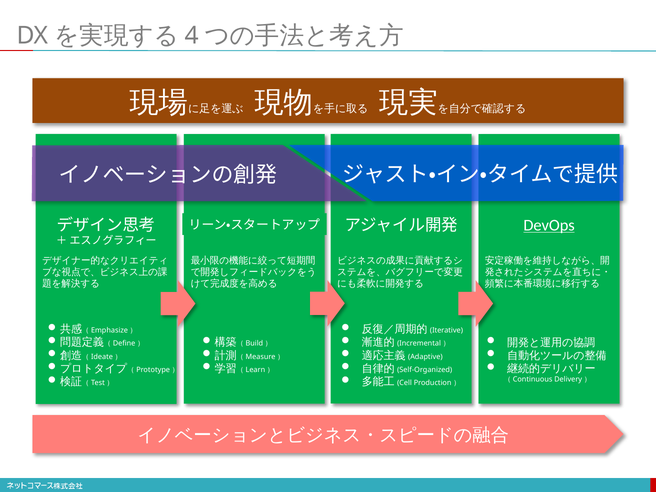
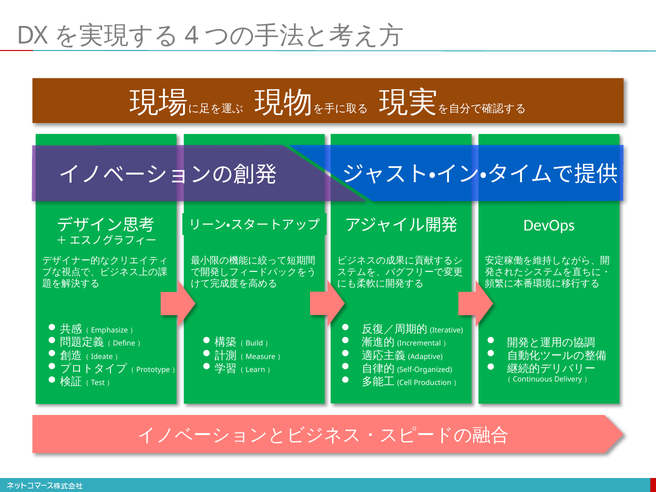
DevOps underline: present -> none
